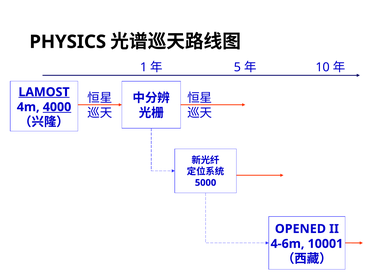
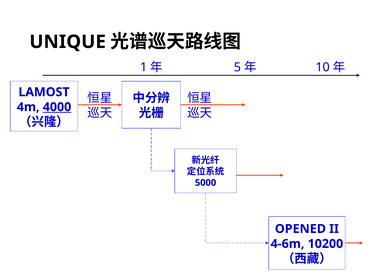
PHYSICS: PHYSICS -> UNIQUE
LAMOST underline: present -> none
10001: 10001 -> 10200
